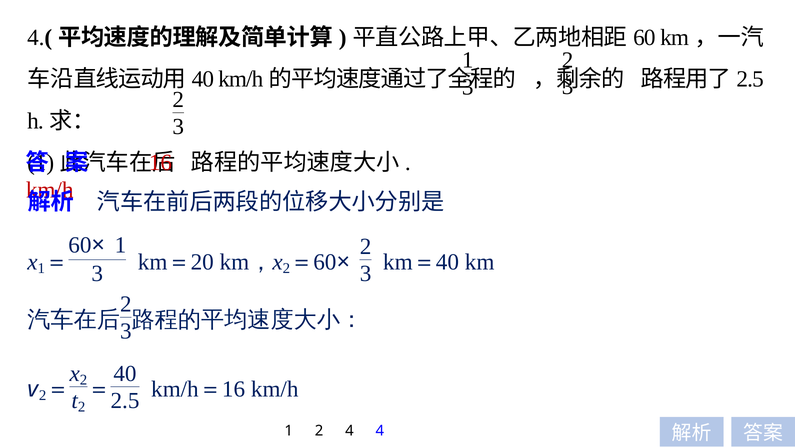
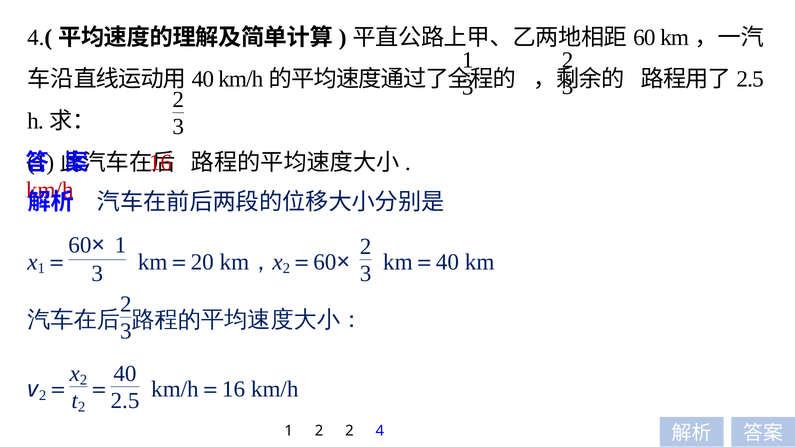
2 4: 4 -> 2
